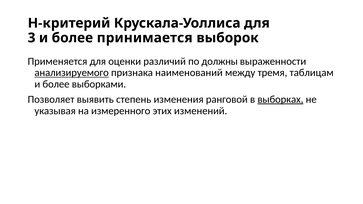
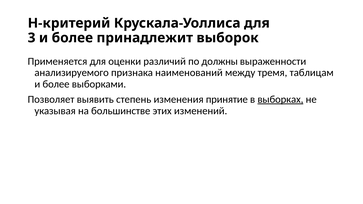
принимается: принимается -> принадлежит
анализируемого underline: present -> none
ранговой: ранговой -> принятие
измеренного: измеренного -> большинстве
